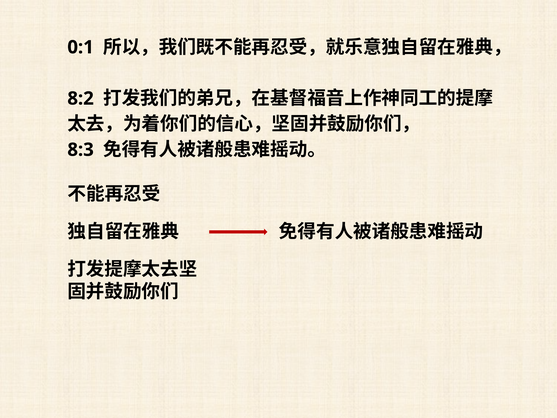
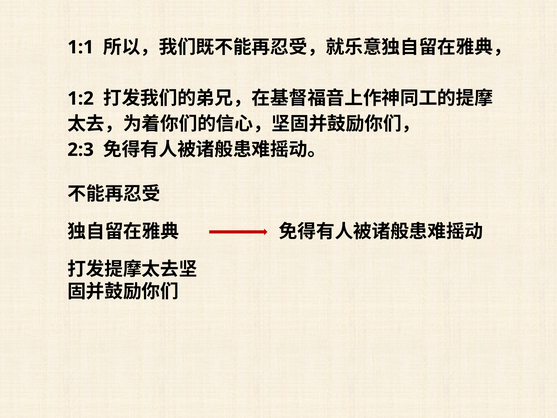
0:1: 0:1 -> 1:1
8:2: 8:2 -> 1:2
8:3: 8:3 -> 2:3
